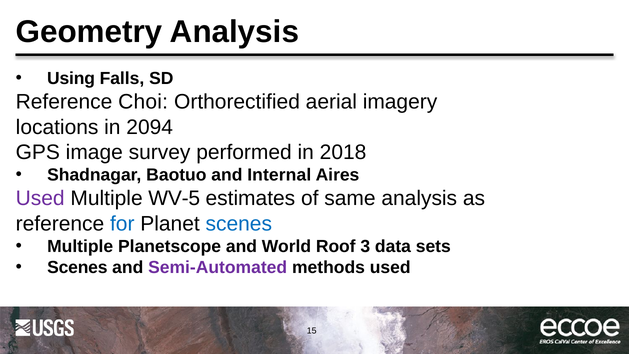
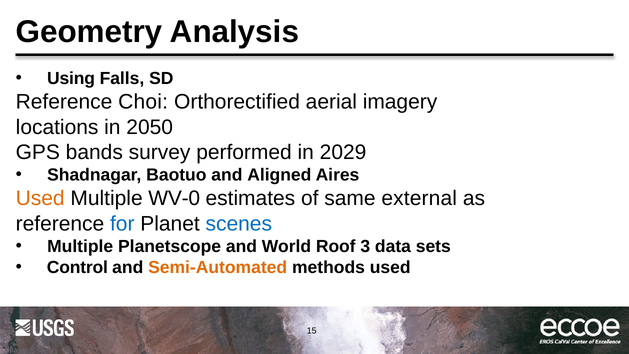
2094: 2094 -> 2050
image: image -> bands
2018: 2018 -> 2029
Internal: Internal -> Aligned
Used at (40, 198) colour: purple -> orange
WV-5: WV-5 -> WV-0
same analysis: analysis -> external
Scenes at (77, 267): Scenes -> Control
Semi-Automated colour: purple -> orange
